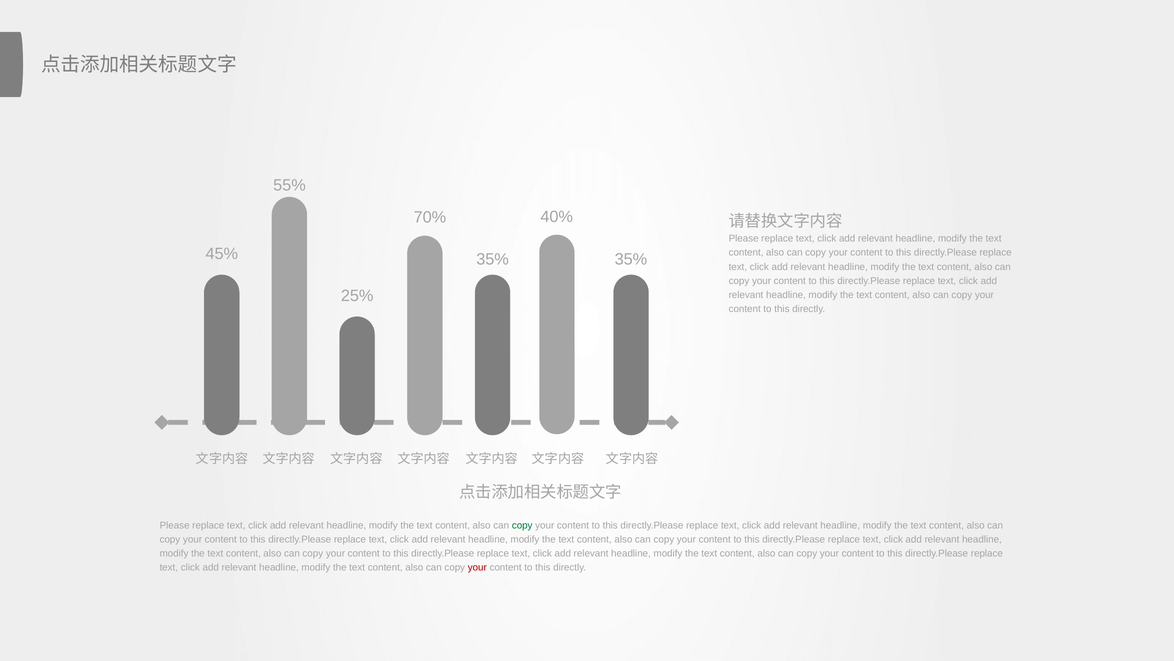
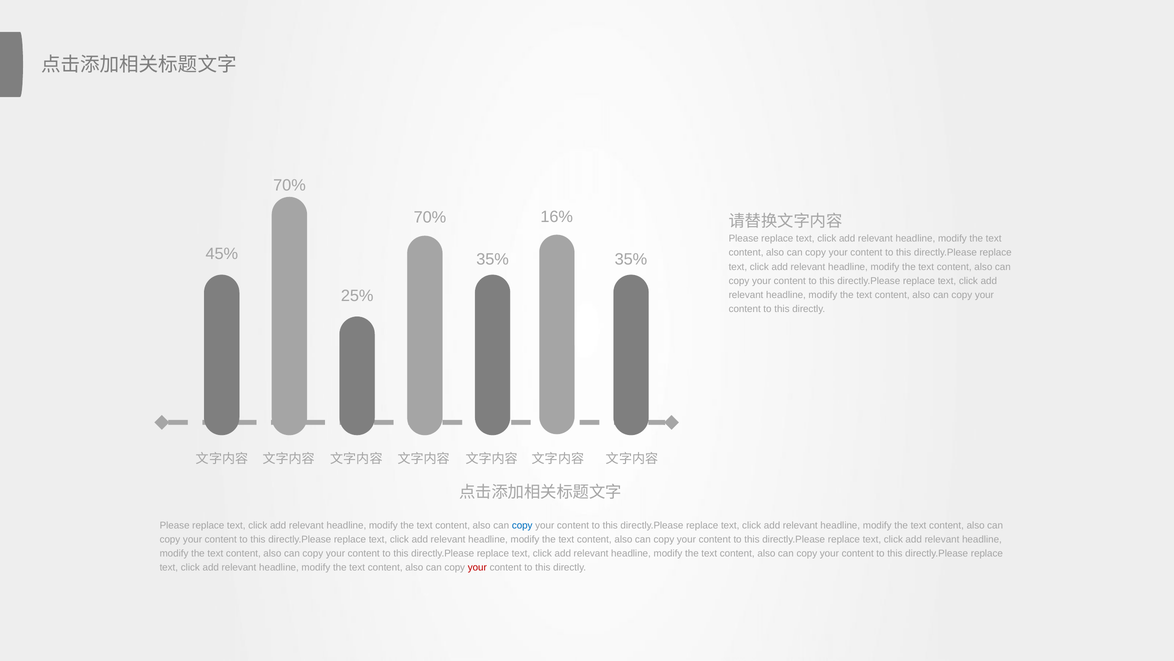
55% at (289, 185): 55% -> 70%
40%: 40% -> 16%
copy at (522, 525) colour: green -> blue
